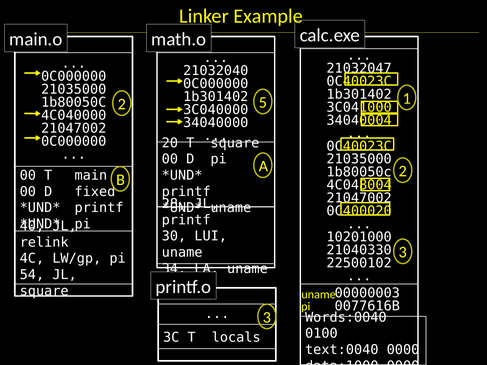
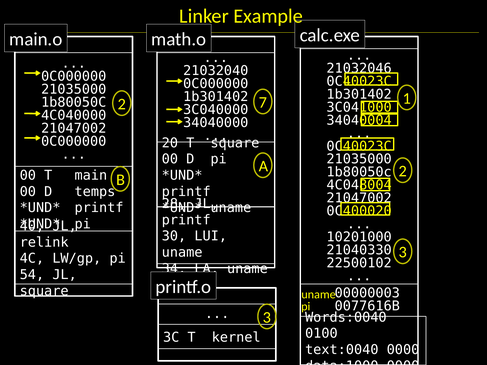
21032047: 21032047 -> 21032046
5: 5 -> 7
fixed: fixed -> temps
locals: locals -> kernel
